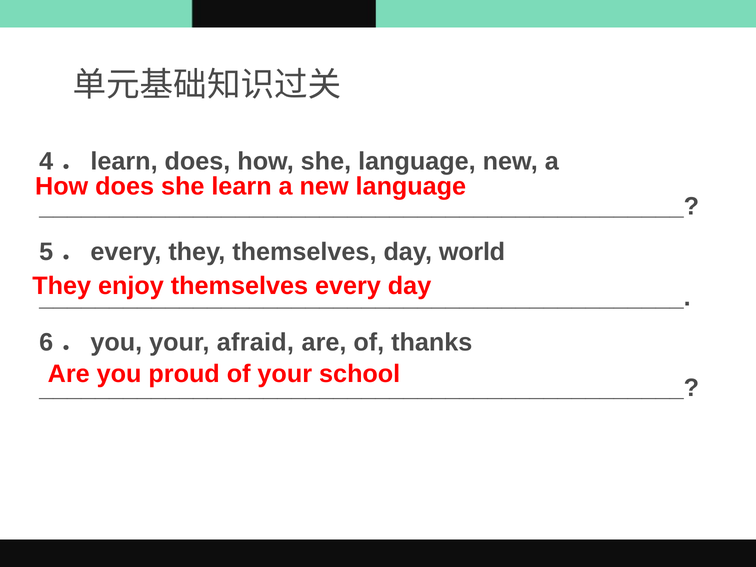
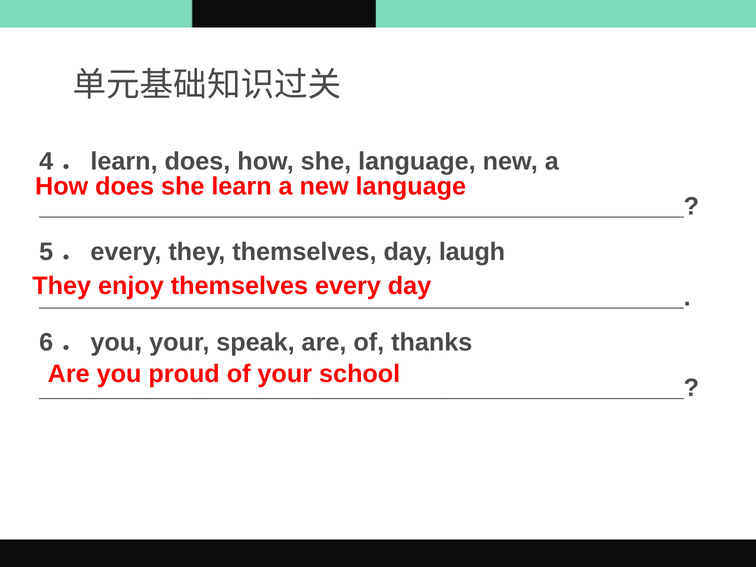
world: world -> laugh
afraid: afraid -> speak
